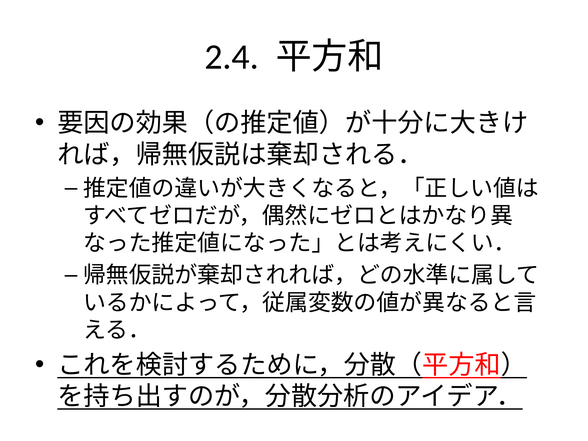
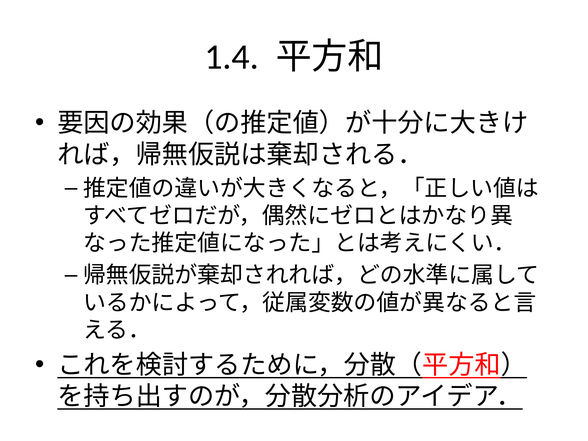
2.4: 2.4 -> 1.4
